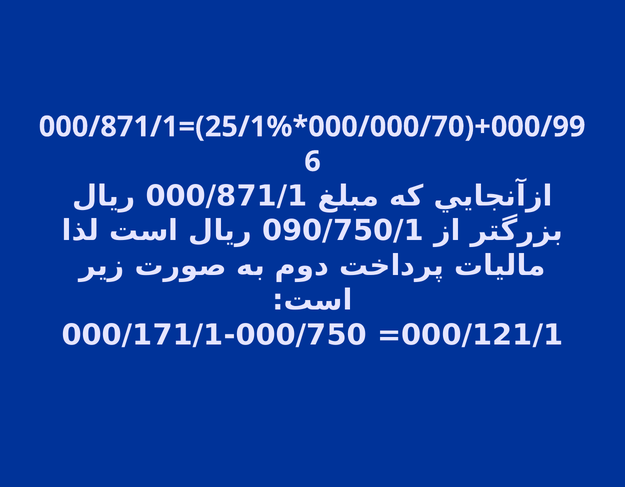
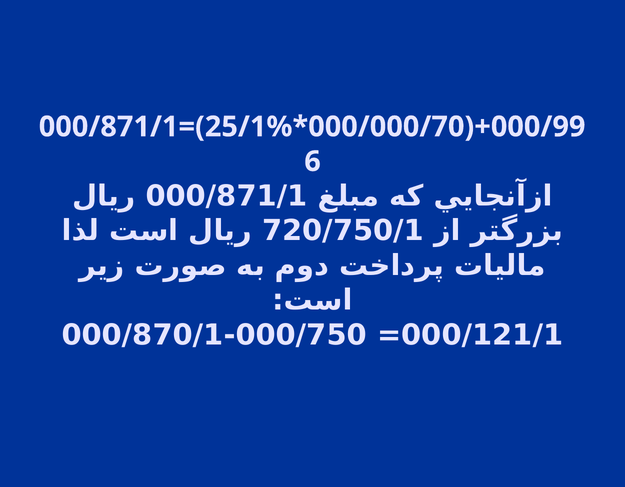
090/750/1: 090/750/1 -> 720/750/1
000/171/1: 000/171/1 -> 000/870/1
